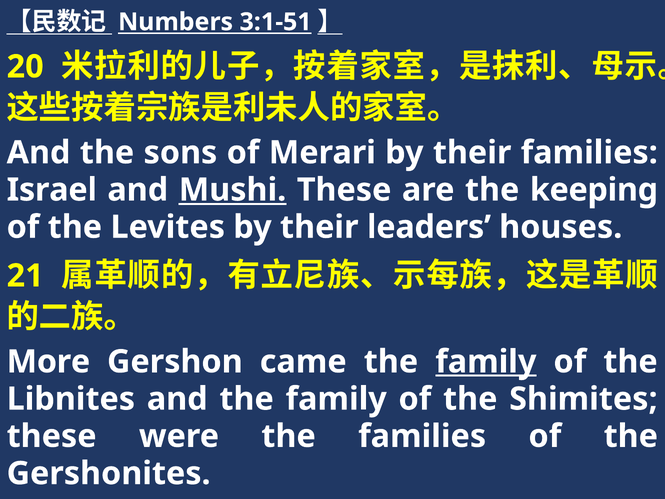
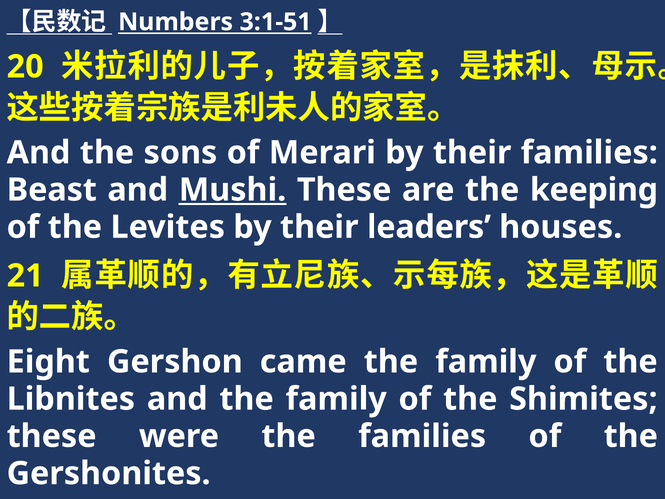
Israel: Israel -> Beast
More: More -> Eight
family at (486, 362) underline: present -> none
